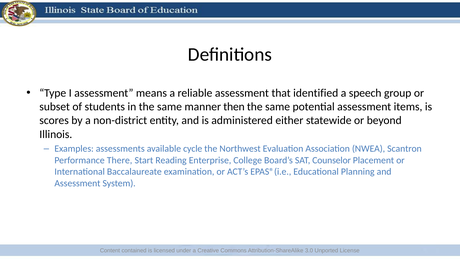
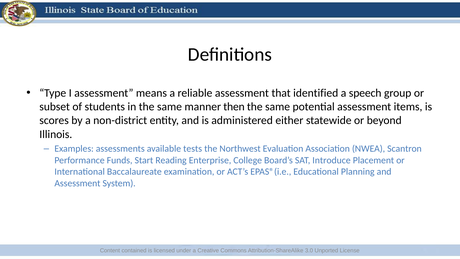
cycle: cycle -> tests
There: There -> Funds
Counselor: Counselor -> Introduce
